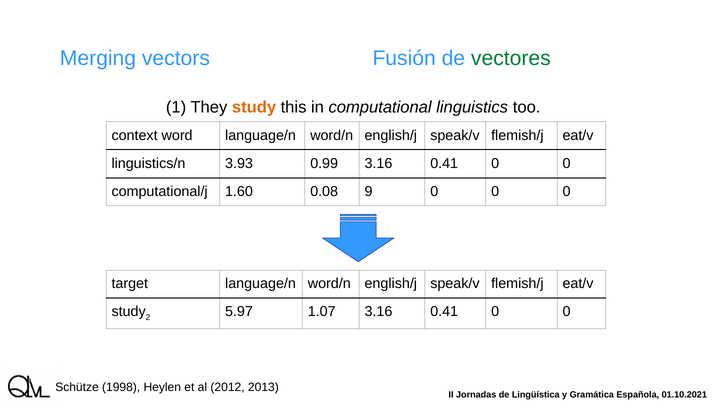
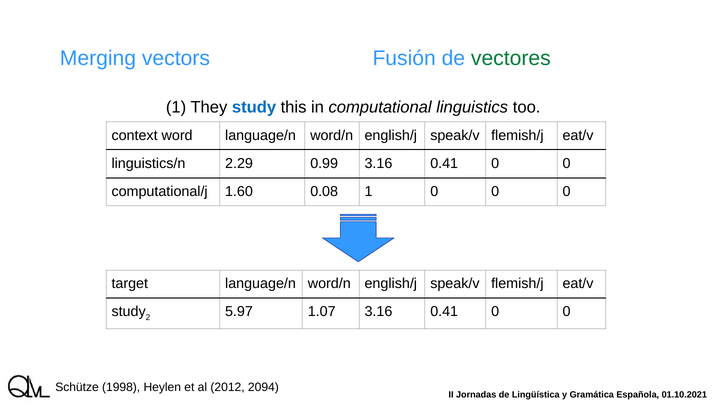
study at (254, 107) colour: orange -> blue
3.93: 3.93 -> 2.29
0.08 9: 9 -> 1
2013: 2013 -> 2094
